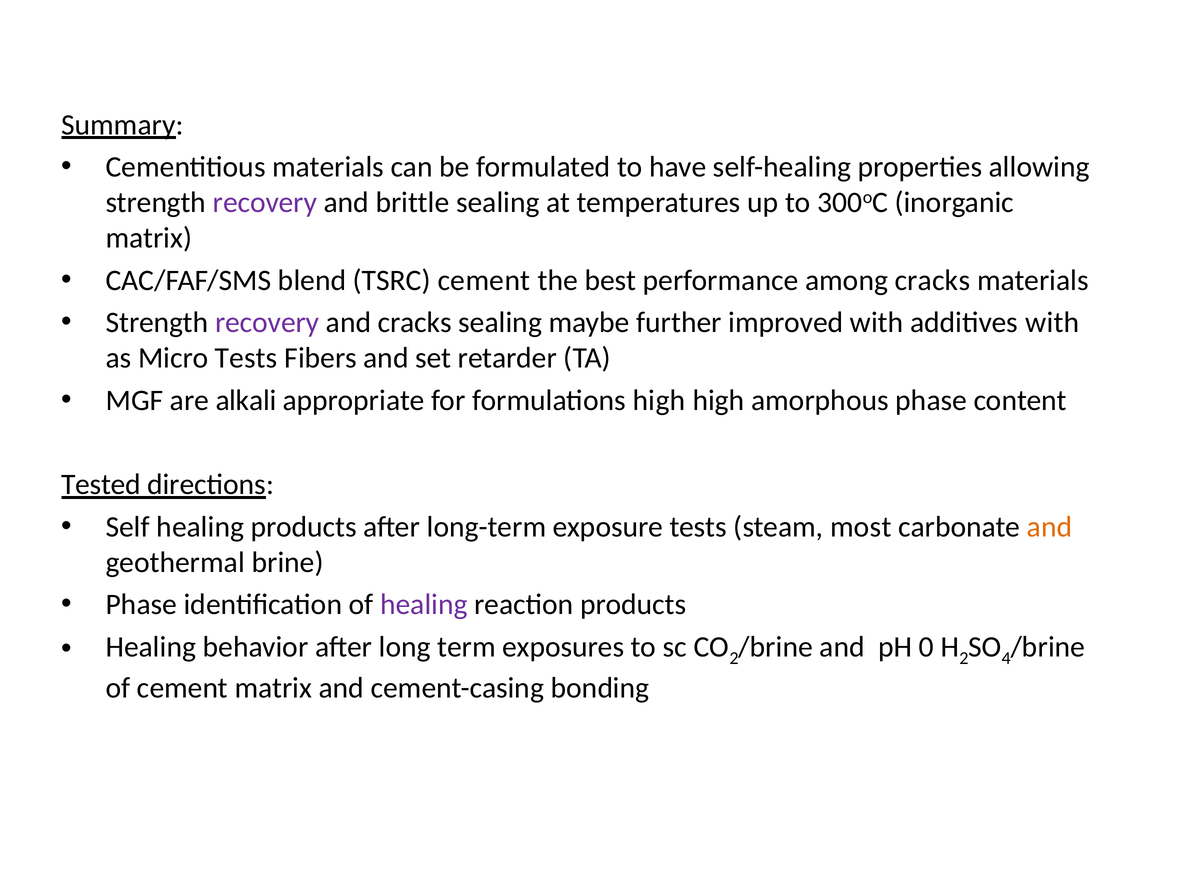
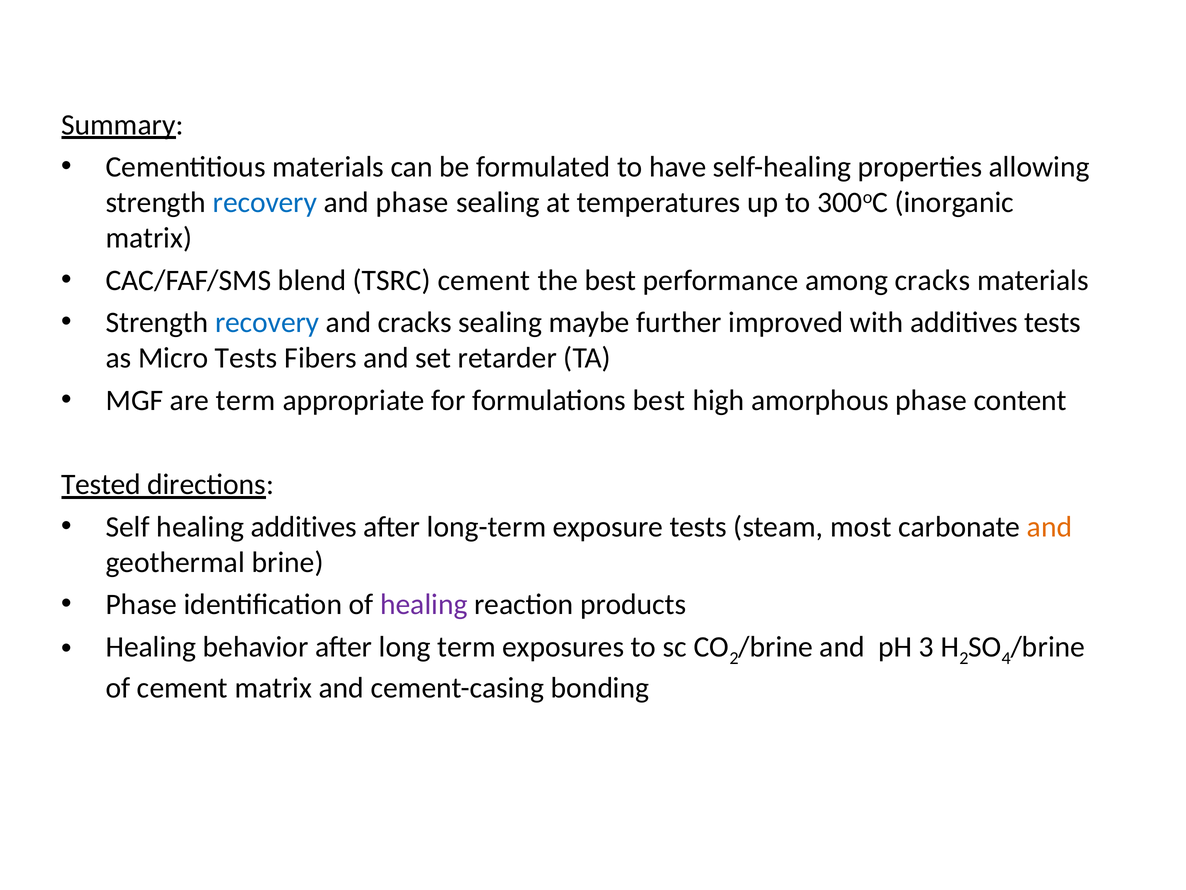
recovery at (265, 202) colour: purple -> blue
and brittle: brittle -> phase
recovery at (267, 322) colour: purple -> blue
additives with: with -> tests
are alkali: alkali -> term
formulations high: high -> best
healing products: products -> additives
0: 0 -> 3
